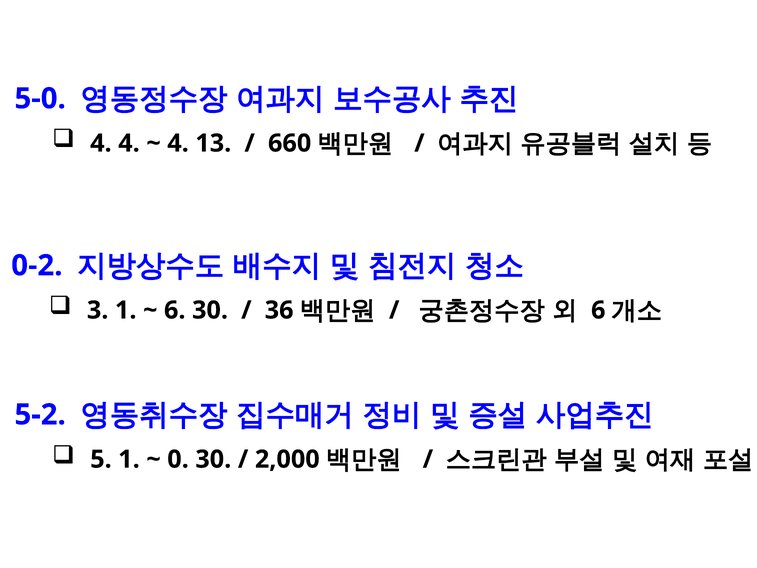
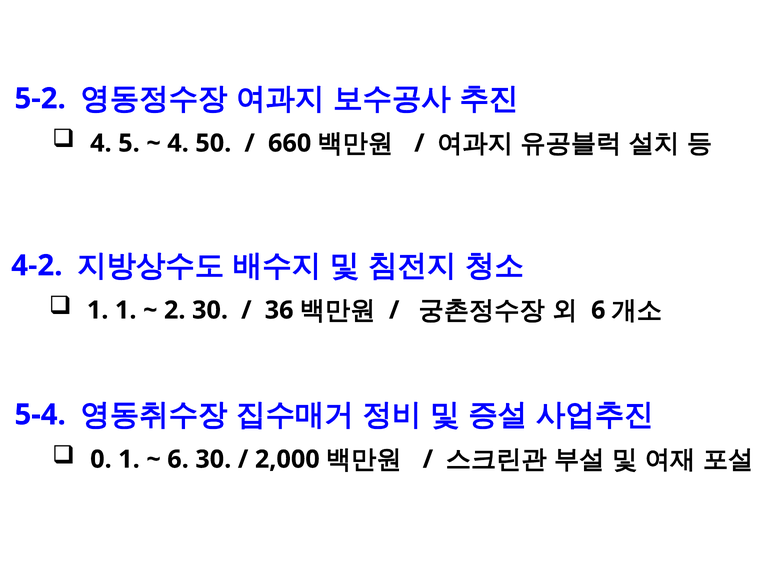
5-0: 5-0 -> 5-2
4 4: 4 -> 5
13: 13 -> 50
0-2: 0-2 -> 4-2
3 at (98, 310): 3 -> 1
6 at (175, 310): 6 -> 2
5-2: 5-2 -> 5-4
5: 5 -> 0
0 at (178, 459): 0 -> 6
